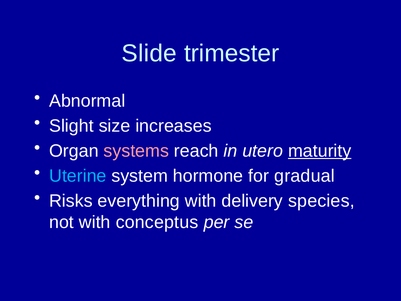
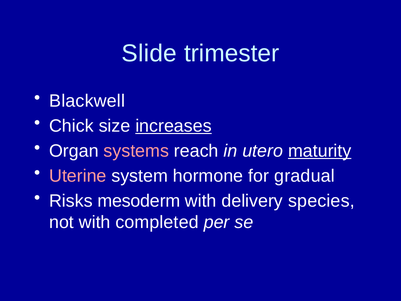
Abnormal: Abnormal -> Blackwell
Slight: Slight -> Chick
increases underline: none -> present
Uterine colour: light blue -> pink
everything: everything -> mesoderm
conceptus: conceptus -> completed
